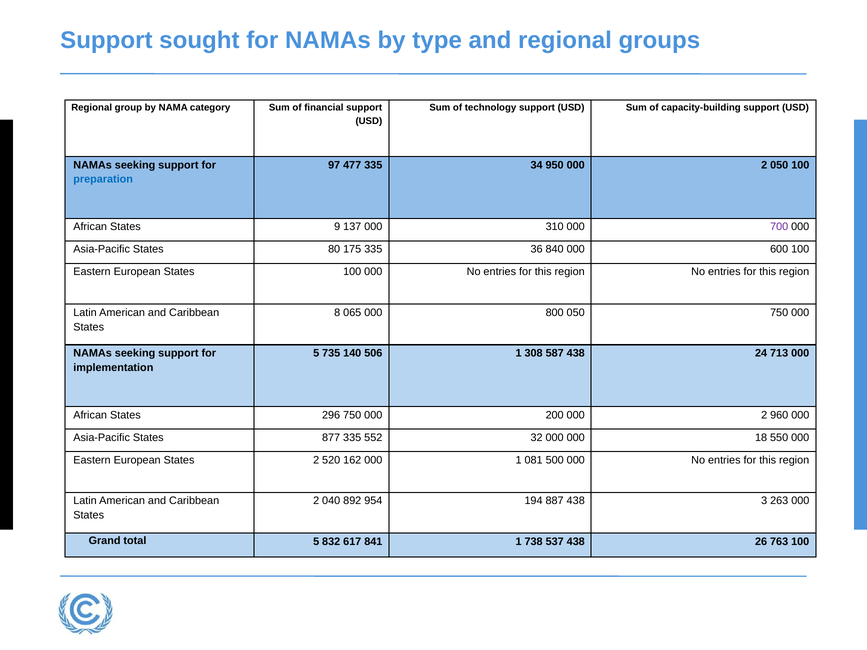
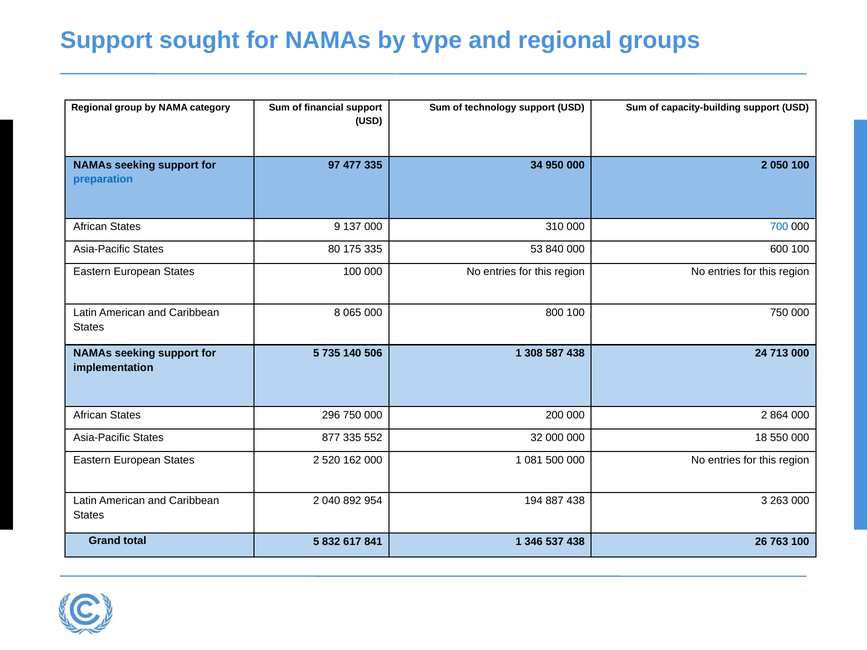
700 colour: purple -> blue
36: 36 -> 53
800 050: 050 -> 100
960: 960 -> 864
738: 738 -> 346
